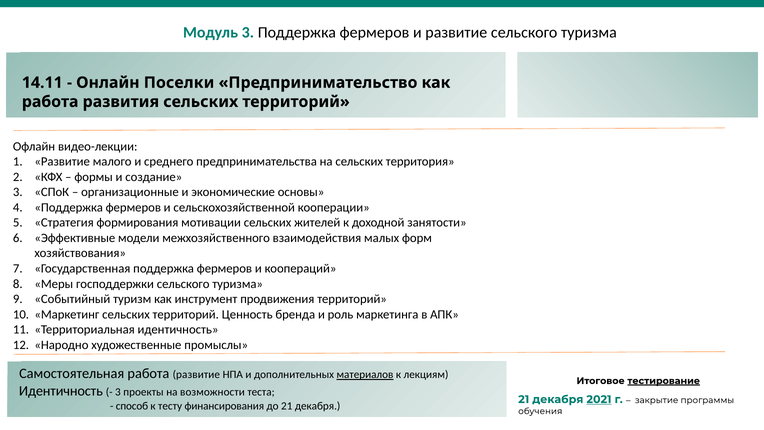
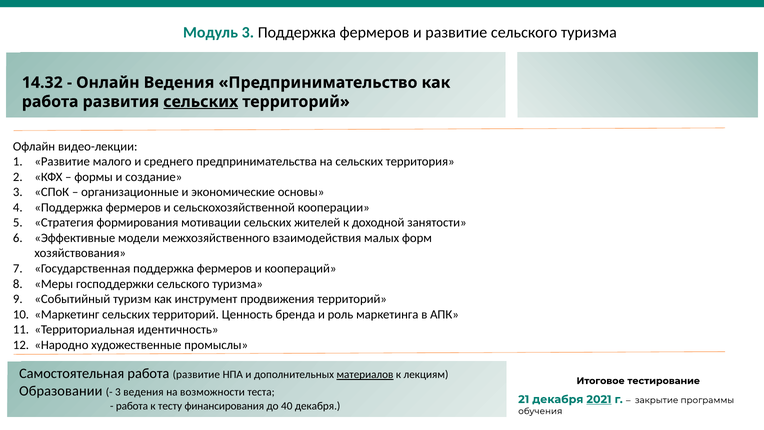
14.11: 14.11 -> 14.32
Онлайн Поселки: Поселки -> Ведения
сельских at (201, 102) underline: none -> present
тестирование underline: present -> none
Идентичность at (61, 391): Идентичность -> Образовании
3 проекты: проекты -> ведения
способ at (132, 406): способ -> работа
до 21: 21 -> 40
